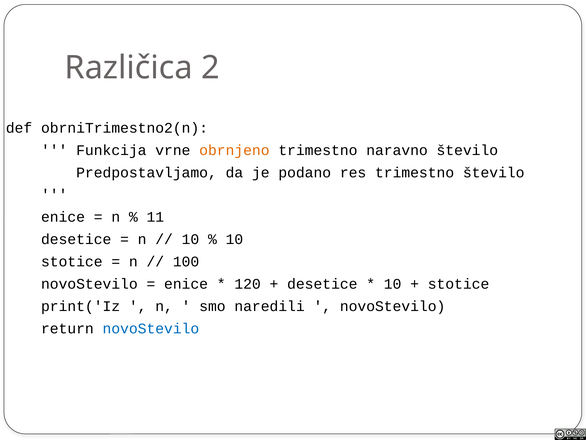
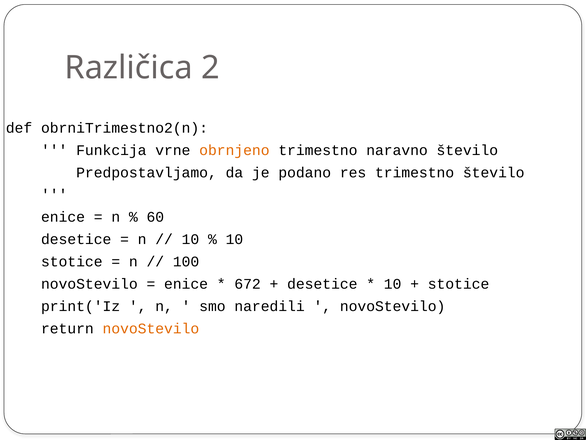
11: 11 -> 60
120: 120 -> 672
novoStevilo at (151, 328) colour: blue -> orange
